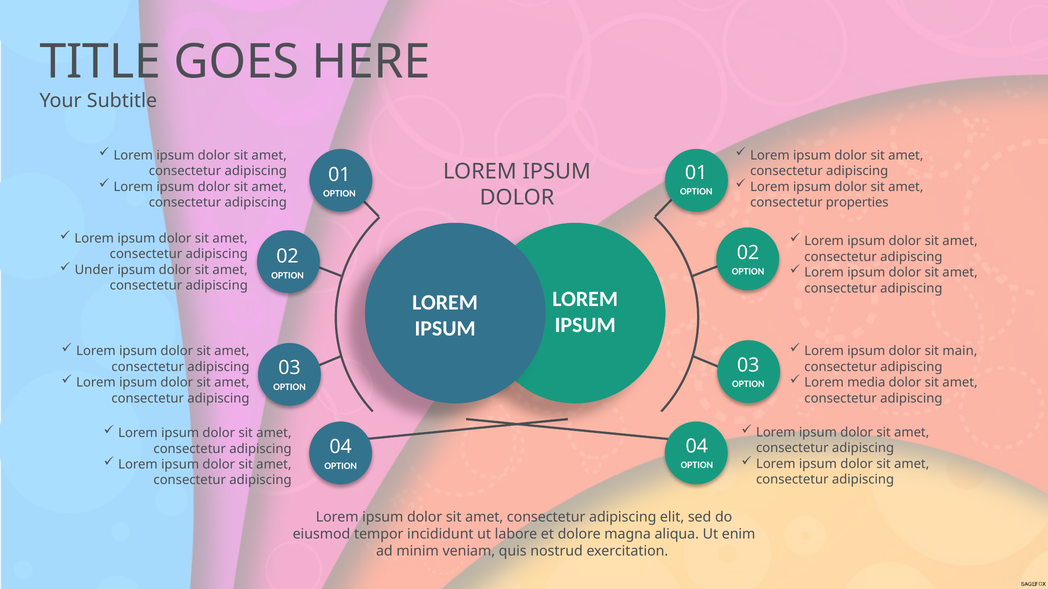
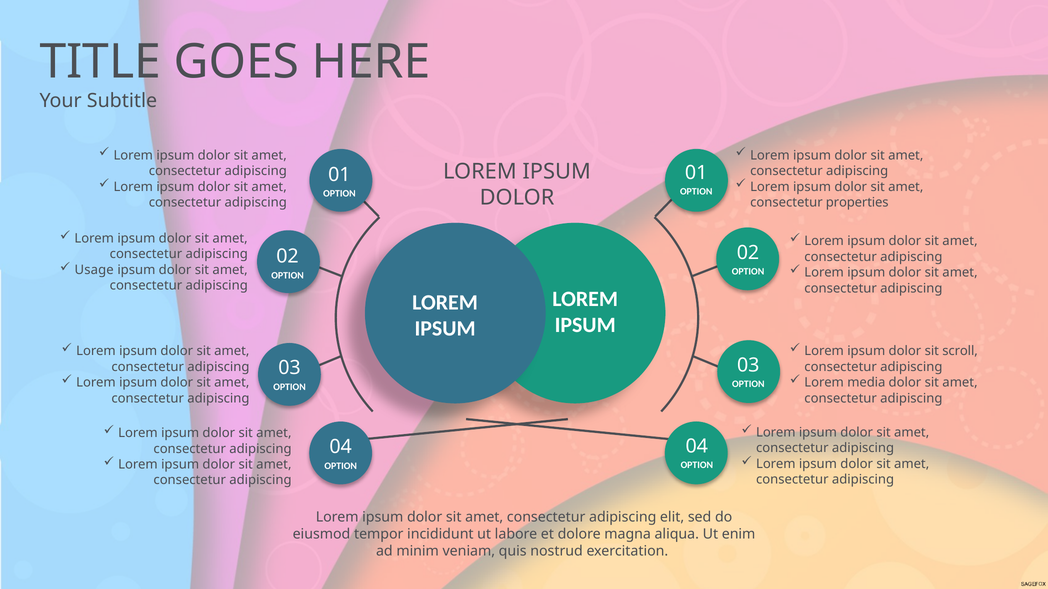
Under: Under -> Usage
main: main -> scroll
